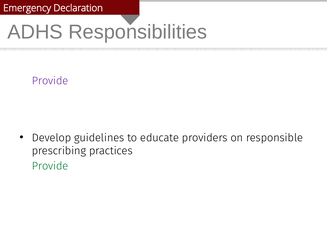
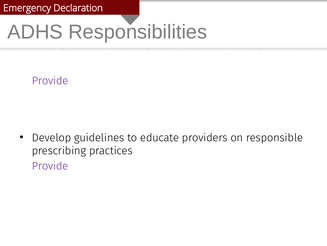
Provide at (50, 166) colour: green -> purple
